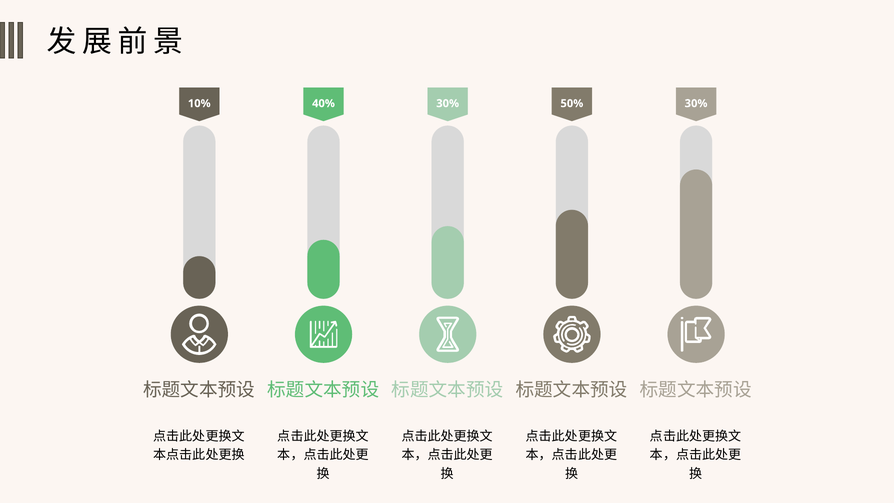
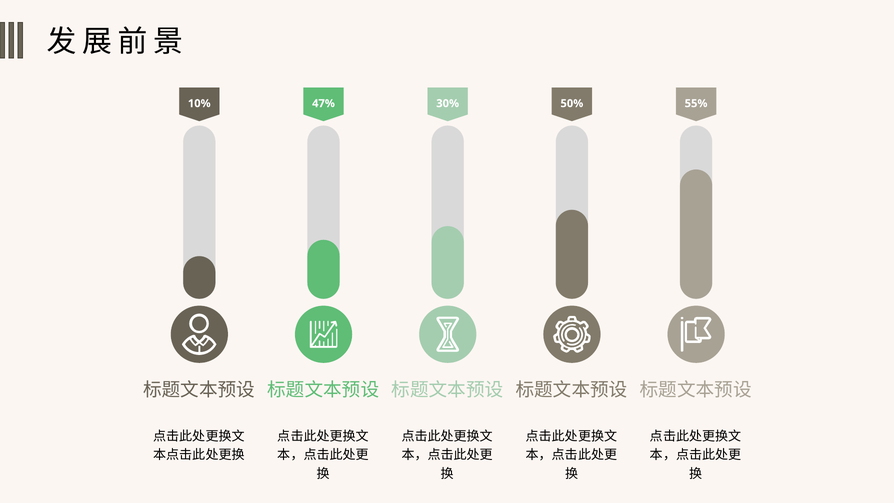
40%: 40% -> 47%
50% 30%: 30% -> 55%
